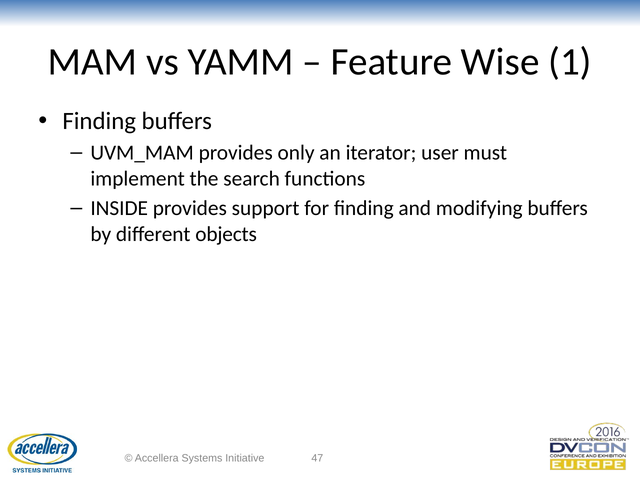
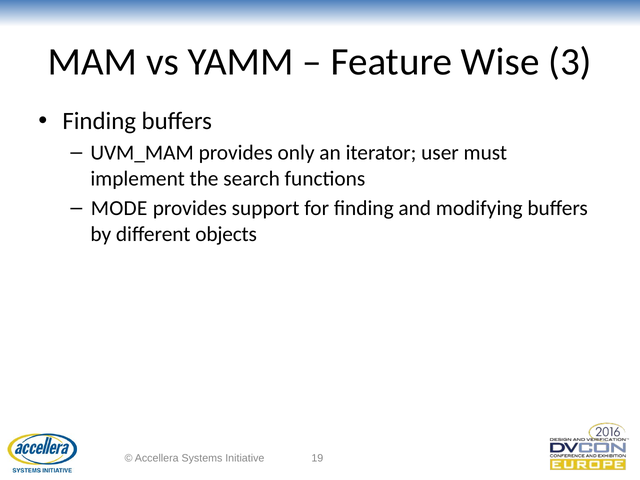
1: 1 -> 3
INSIDE: INSIDE -> MODE
47: 47 -> 19
